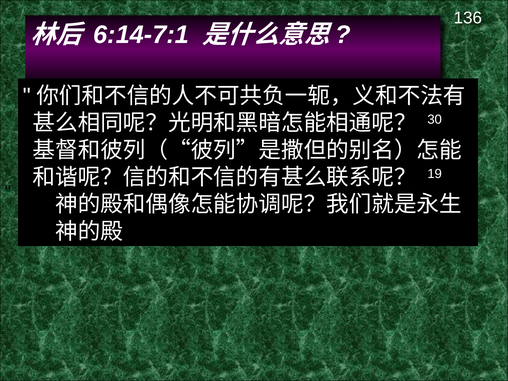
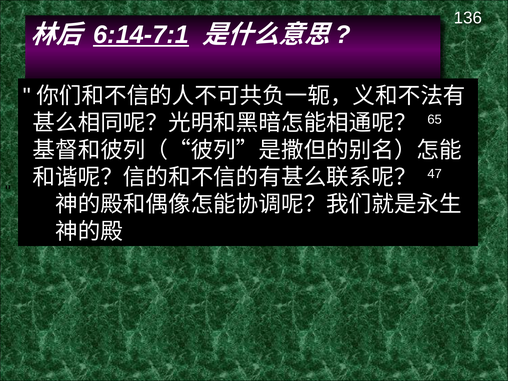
6:14-7:1 underline: none -> present
30: 30 -> 65
19: 19 -> 47
